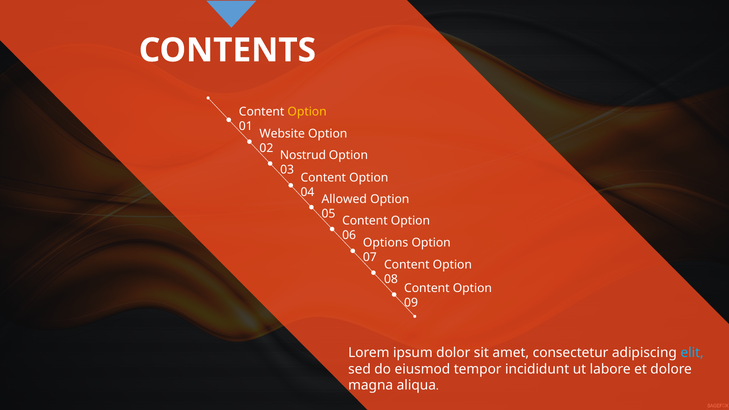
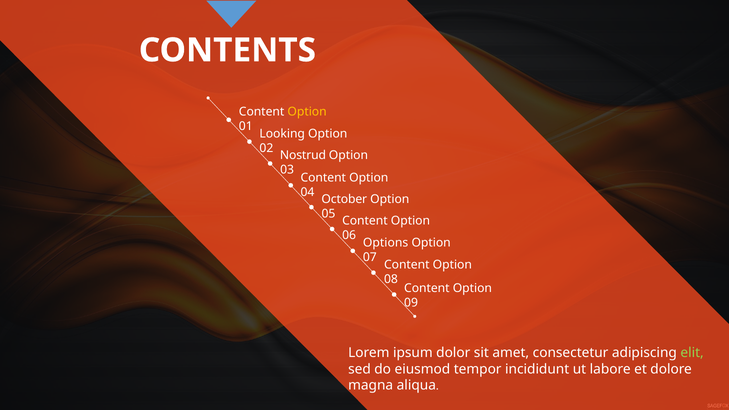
Website: Website -> Looking
Allowed: Allowed -> October
elit colour: light blue -> light green
